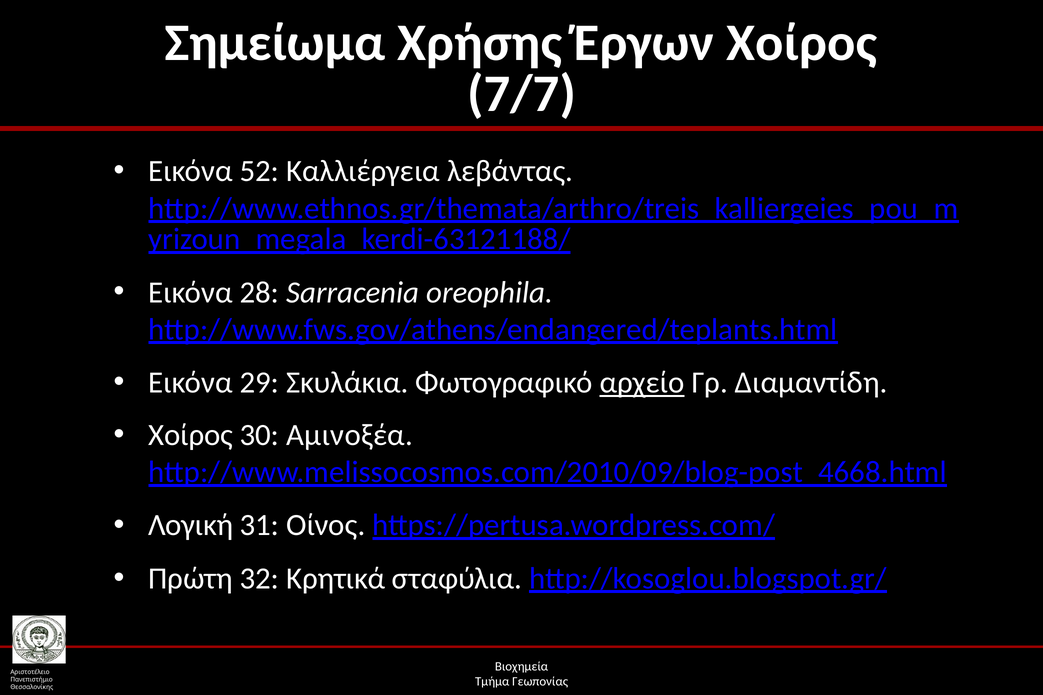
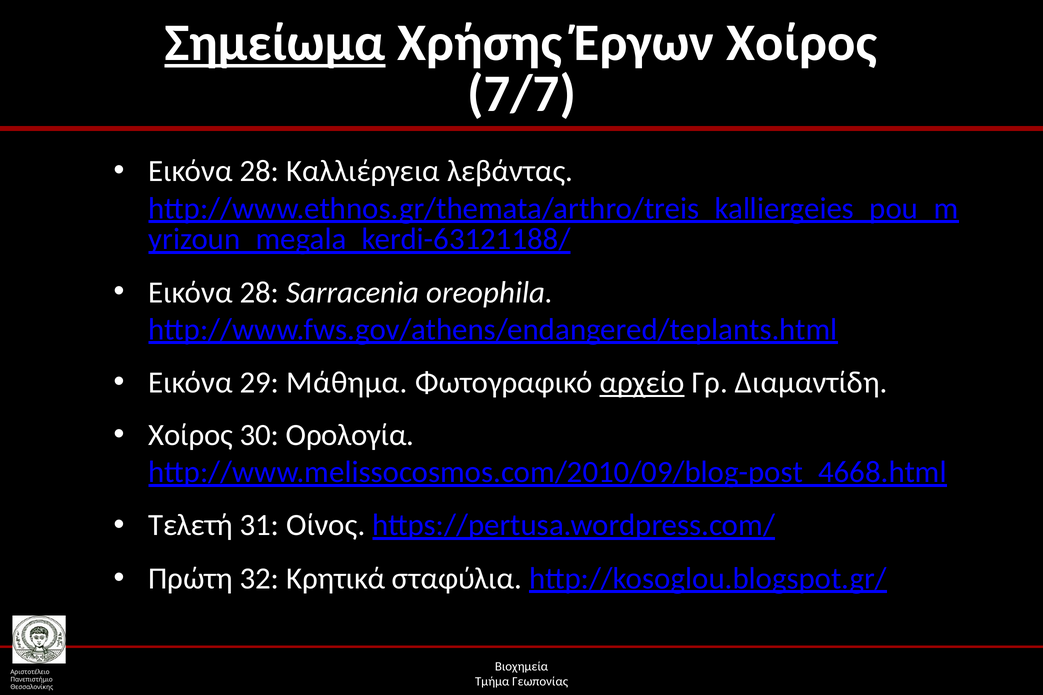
Σημείωμα underline: none -> present
52 at (259, 171): 52 -> 28
Σκυλάκια: Σκυλάκια -> Μάθημα
Αμινοξέα: Αμινοξέα -> Ορολογία
Λογική: Λογική -> Τελετή
